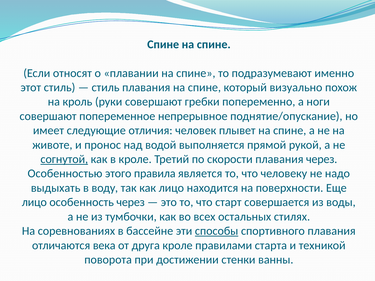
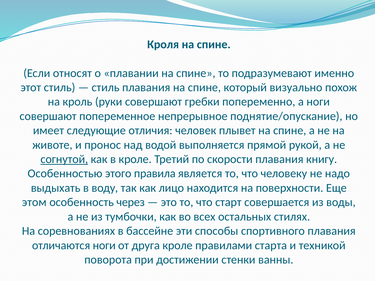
Спине at (163, 44): Спине -> Кроля
плавания через: через -> книгу
лицо at (34, 202): лицо -> этом
способы underline: present -> none
отличаются века: века -> ноги
